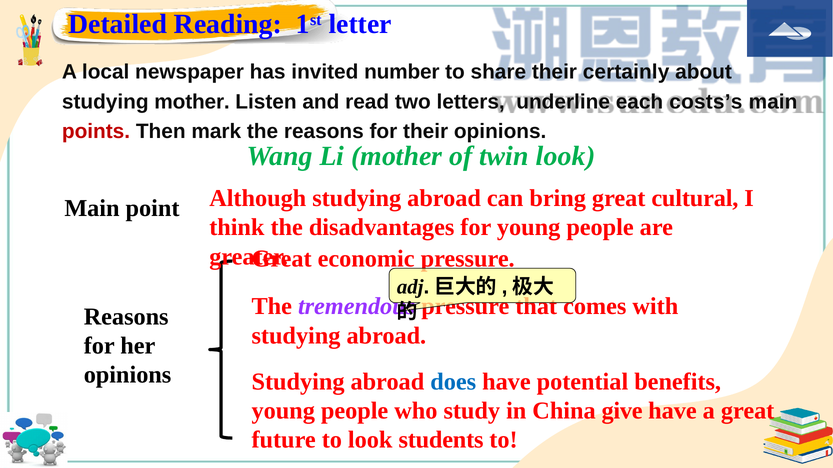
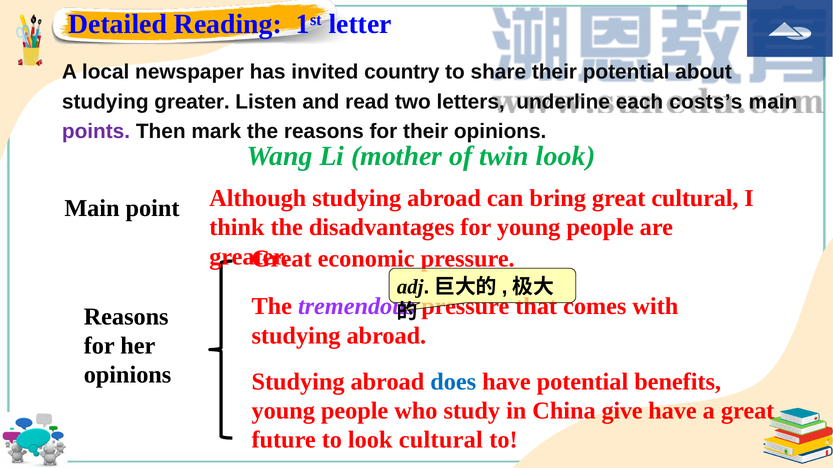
number: number -> country
their certainly: certainly -> potential
studying mother: mother -> greater
points colour: red -> purple
look students: students -> cultural
